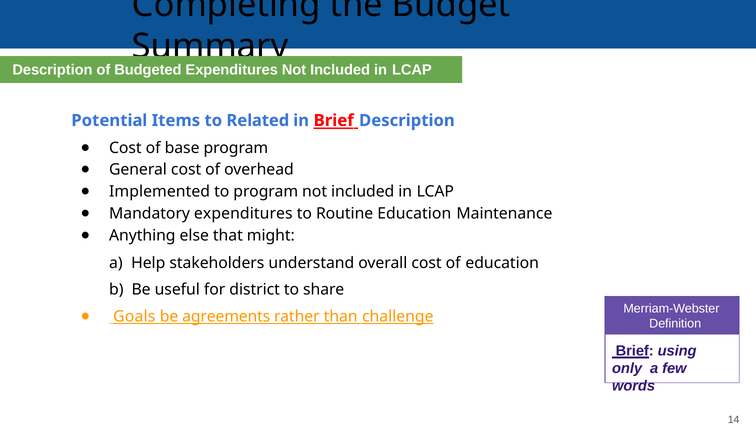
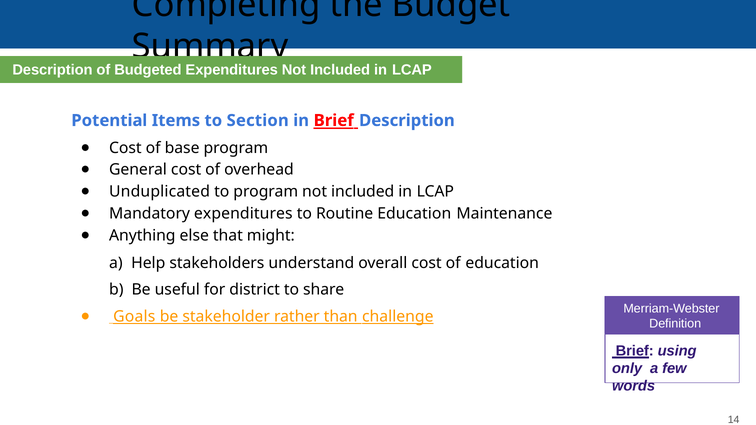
Related: Related -> Section
Implemented: Implemented -> Unduplicated
agreements: agreements -> stakeholder
